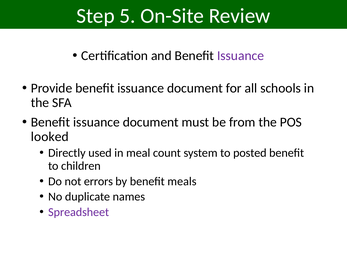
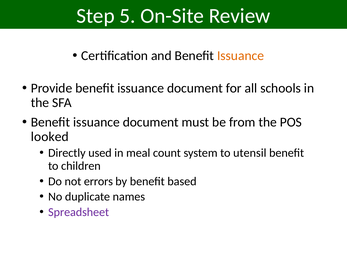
Issuance at (241, 56) colour: purple -> orange
posted: posted -> utensil
meals: meals -> based
